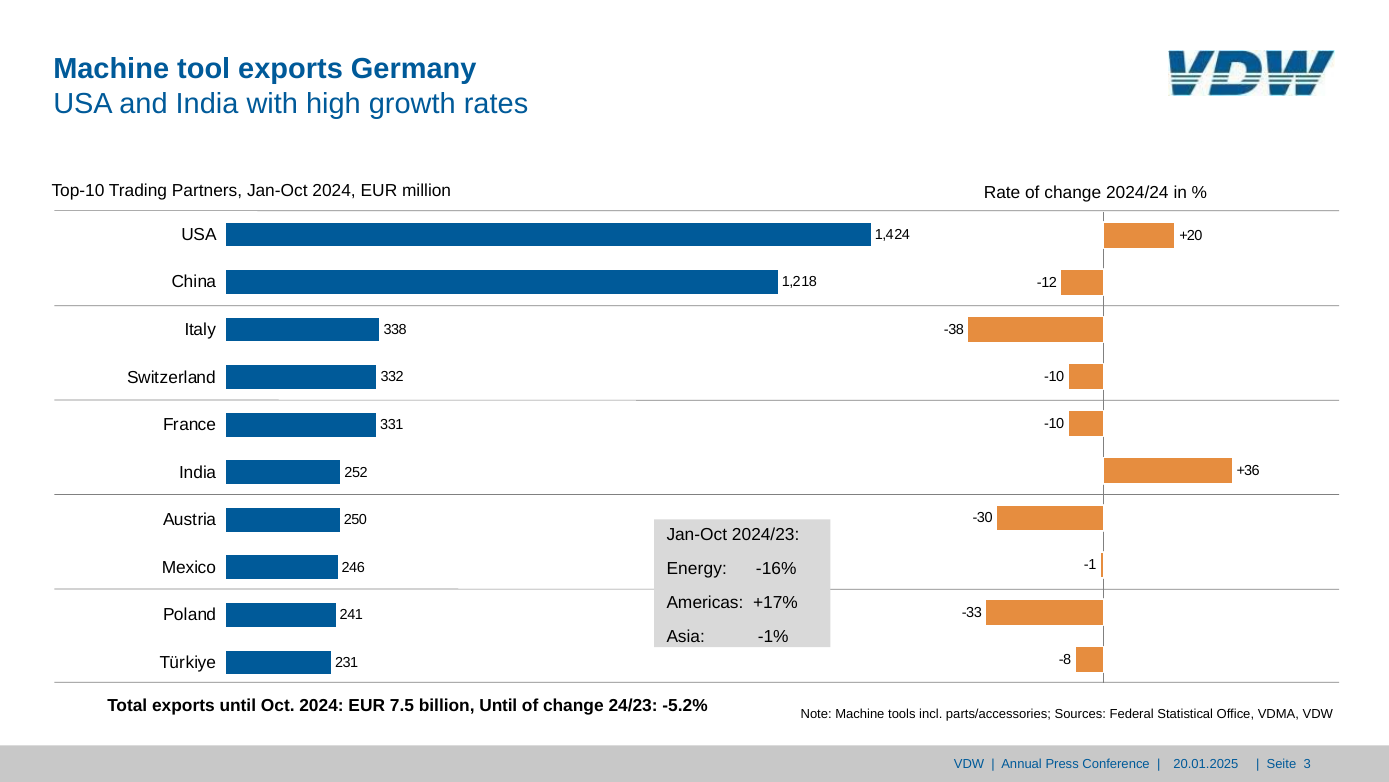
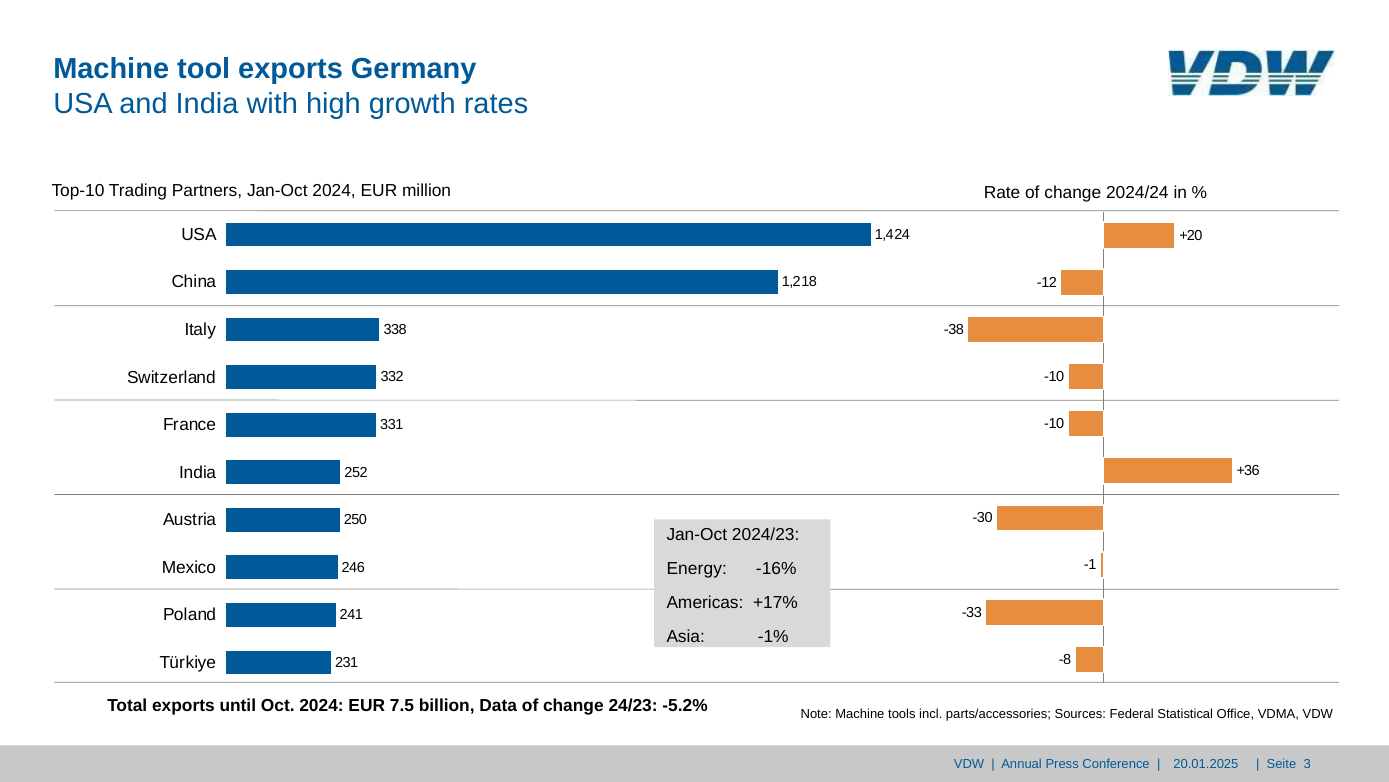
billion Until: Until -> Data
